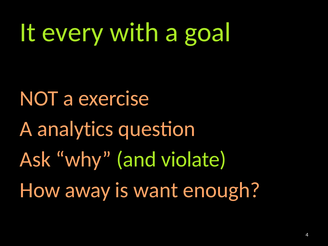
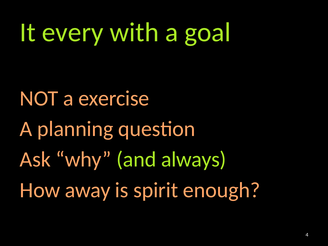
analytics: analytics -> planning
violate: violate -> always
want: want -> spirit
